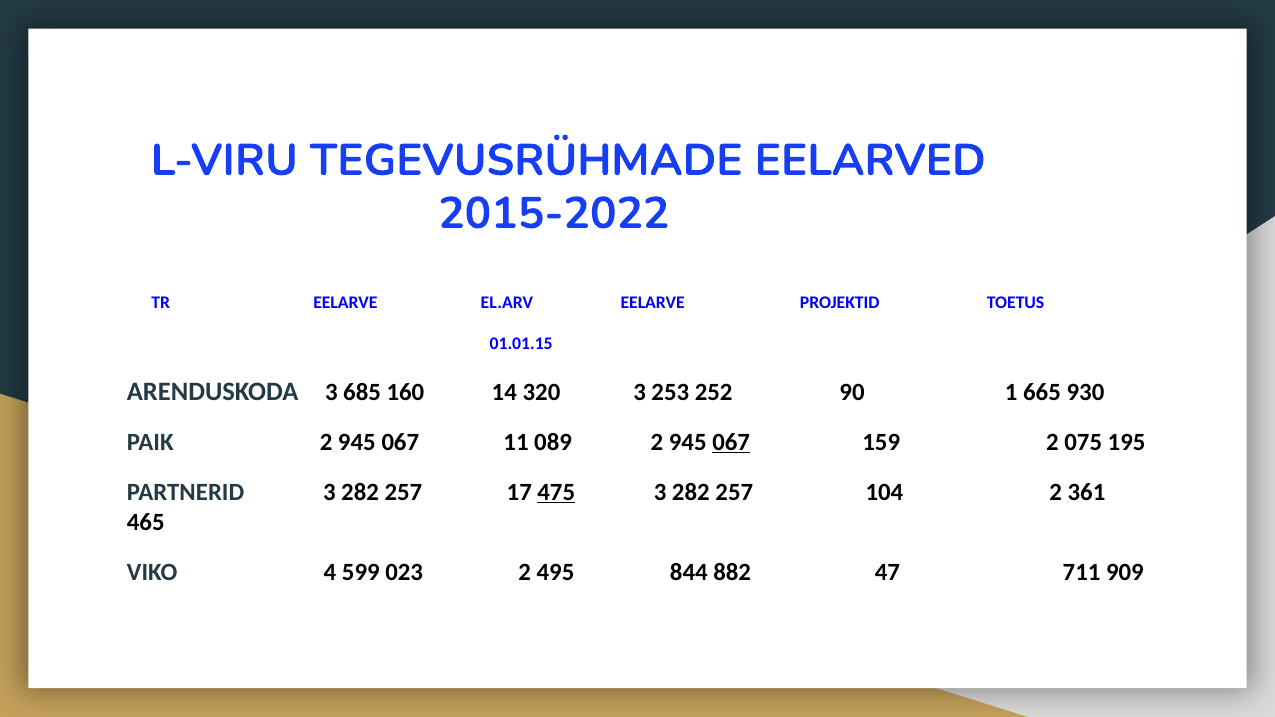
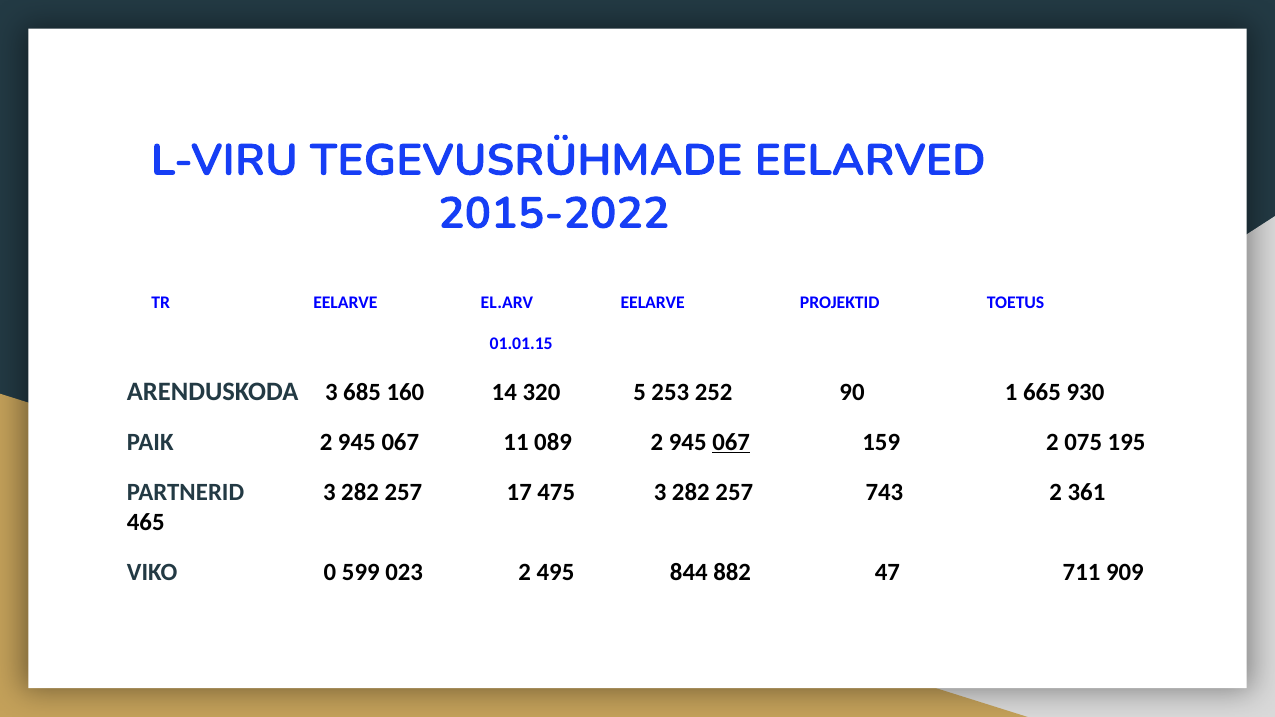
320 3: 3 -> 5
475 underline: present -> none
104: 104 -> 743
4: 4 -> 0
